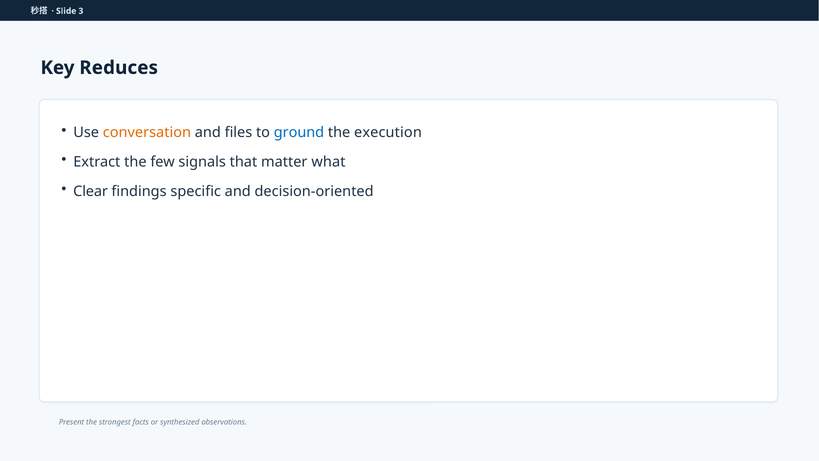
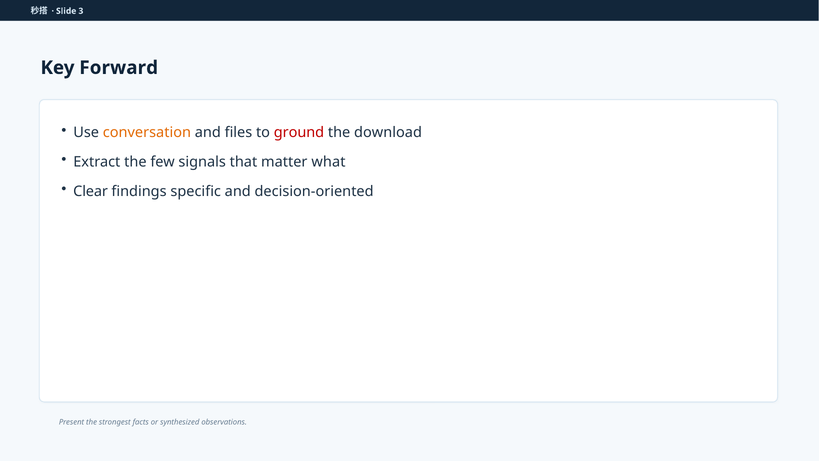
Reduces: Reduces -> Forward
ground colour: blue -> red
execution: execution -> download
